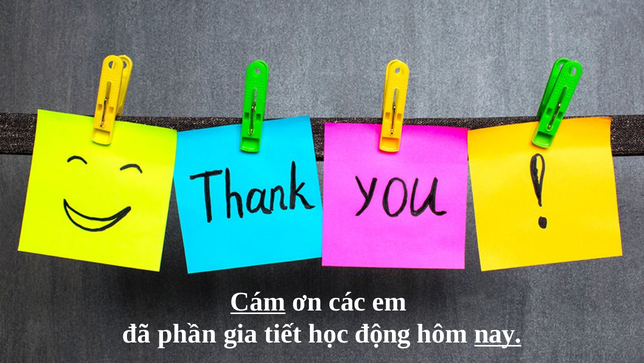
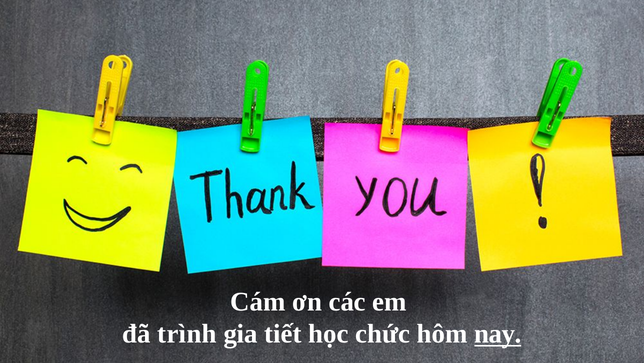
Cám underline: present -> none
phần: phần -> trình
động: động -> chức
